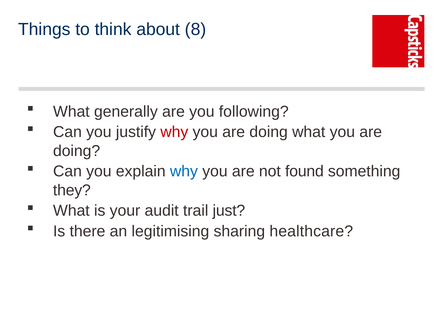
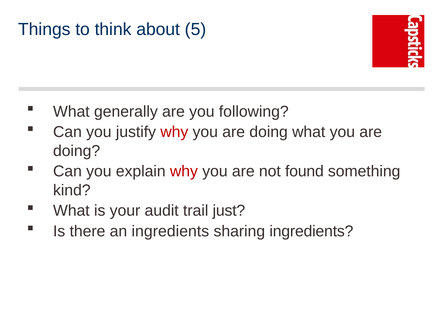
8: 8 -> 5
why at (184, 171) colour: blue -> red
they: they -> kind
an legitimising: legitimising -> ingredients
sharing healthcare: healthcare -> ingredients
